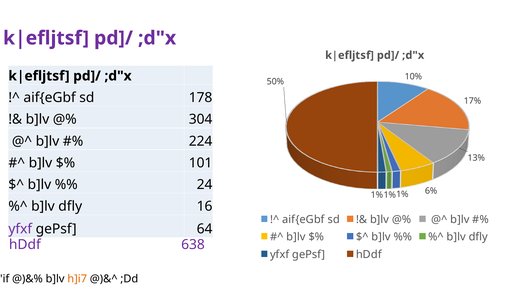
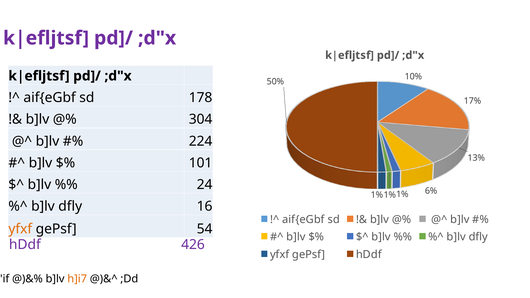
yfxf at (20, 229) colour: purple -> orange
64: 64 -> 54
638: 638 -> 426
